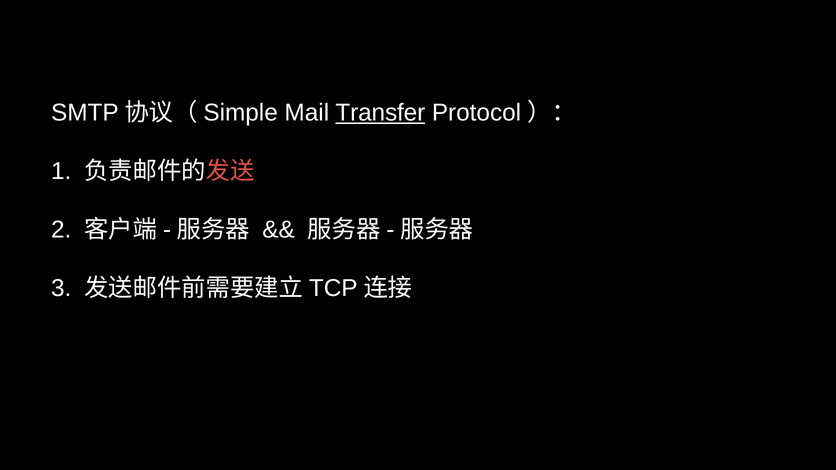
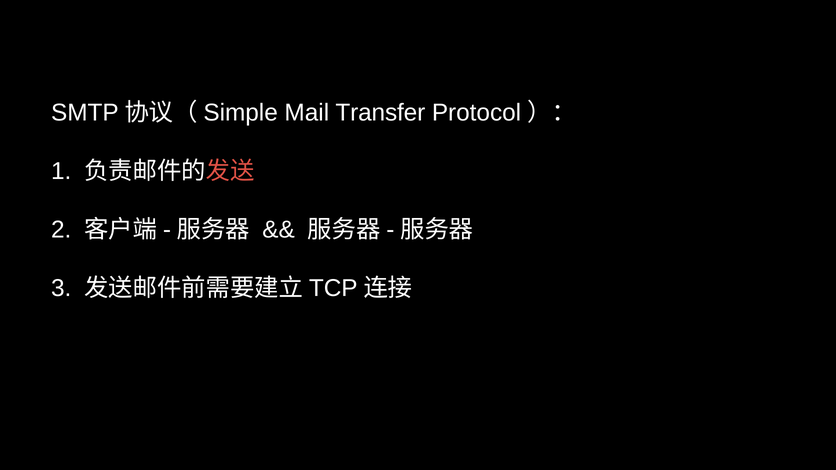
Transfer underline: present -> none
